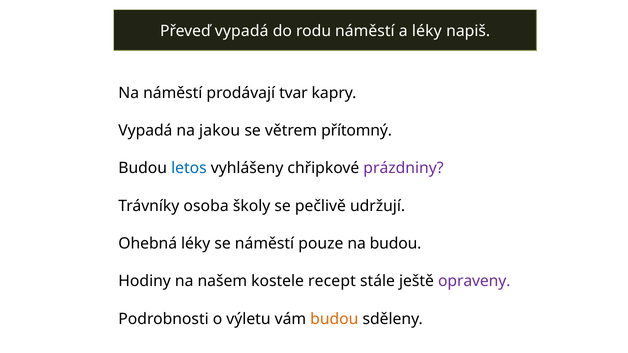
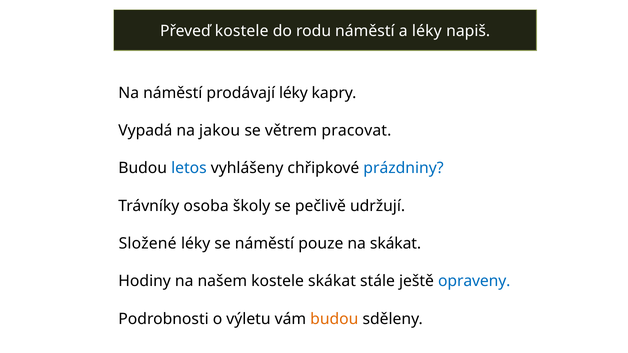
Převeď vypadá: vypadá -> kostele
prodávají tvar: tvar -> léky
přítomný: přítomný -> pracovat
prázdniny colour: purple -> blue
Ohebná: Ohebná -> Složené
na budou: budou -> skákat
kostele recept: recept -> skákat
opraveny colour: purple -> blue
